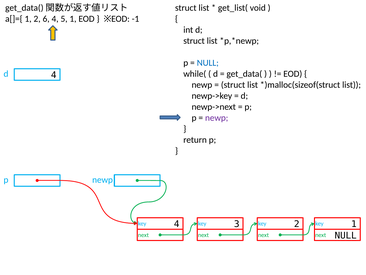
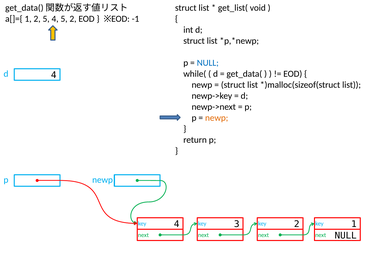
2 6: 6 -> 5
5 1: 1 -> 2
newp at (217, 118) colour: purple -> orange
